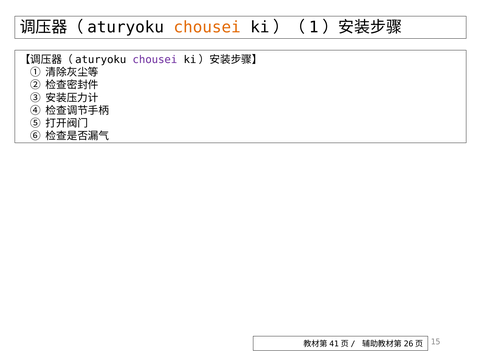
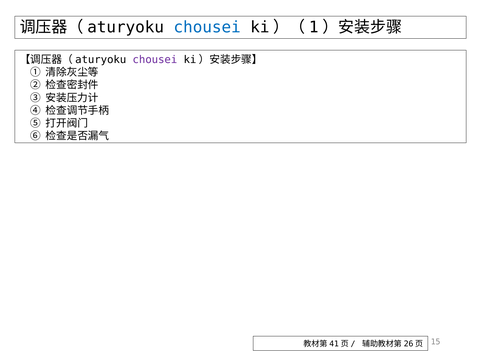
chousei at (207, 27) colour: orange -> blue
